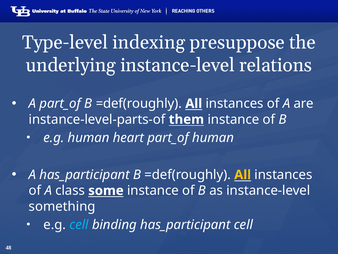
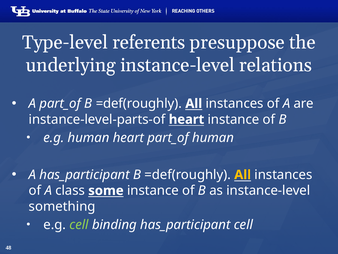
indexing: indexing -> referents
instance-level-parts-of them: them -> heart
cell at (79, 224) colour: light blue -> light green
